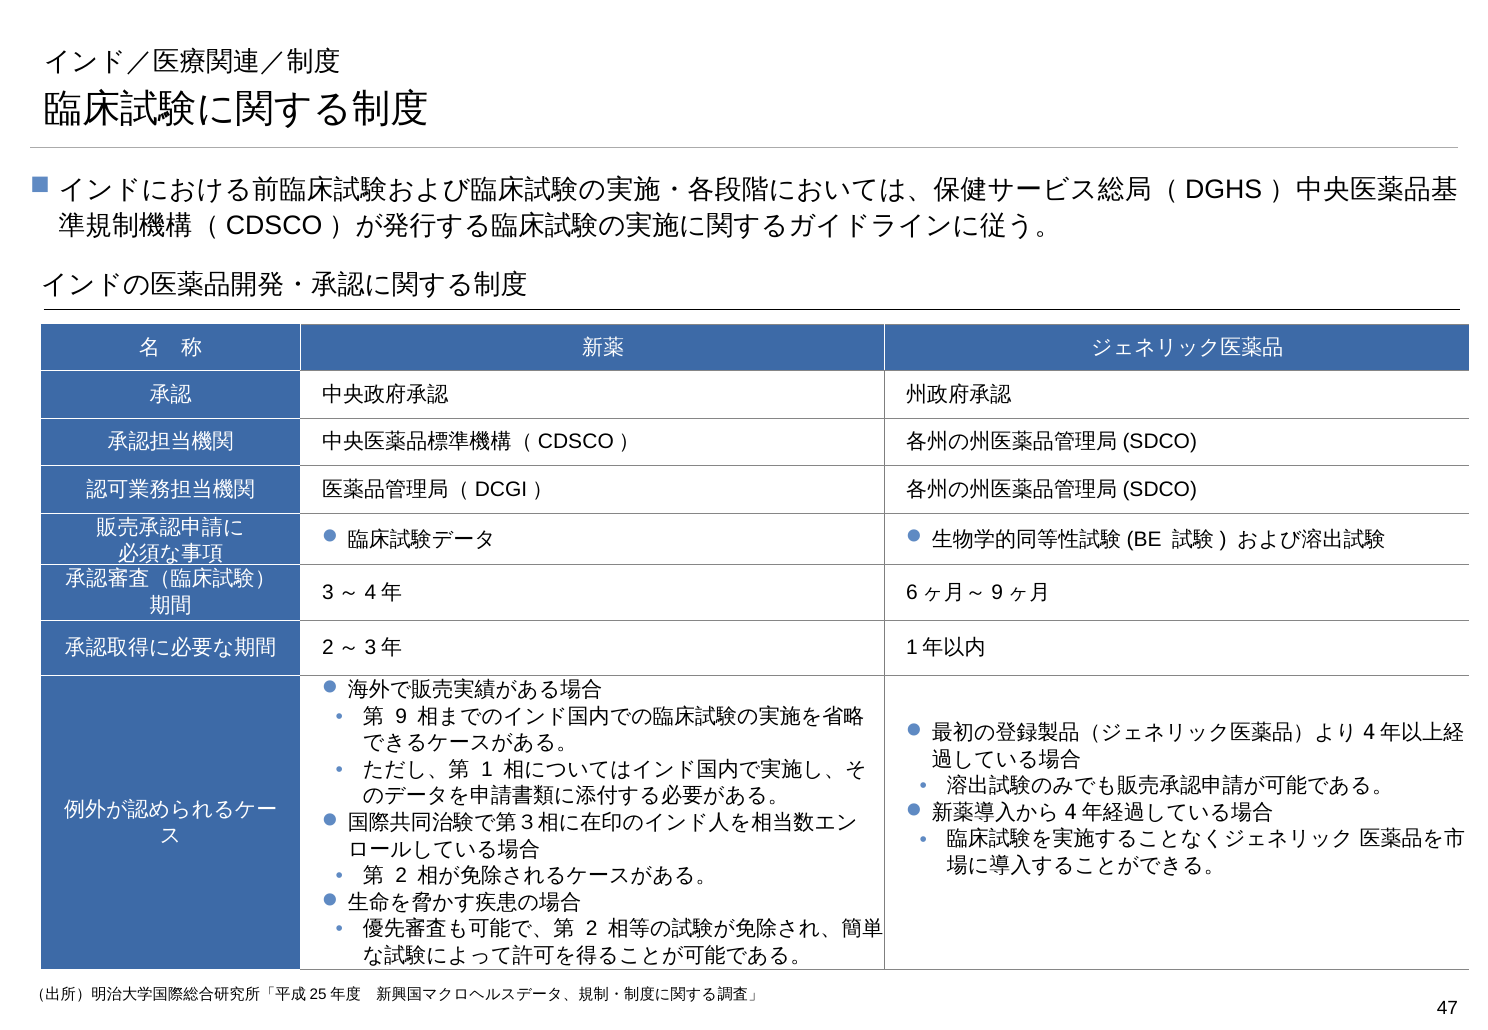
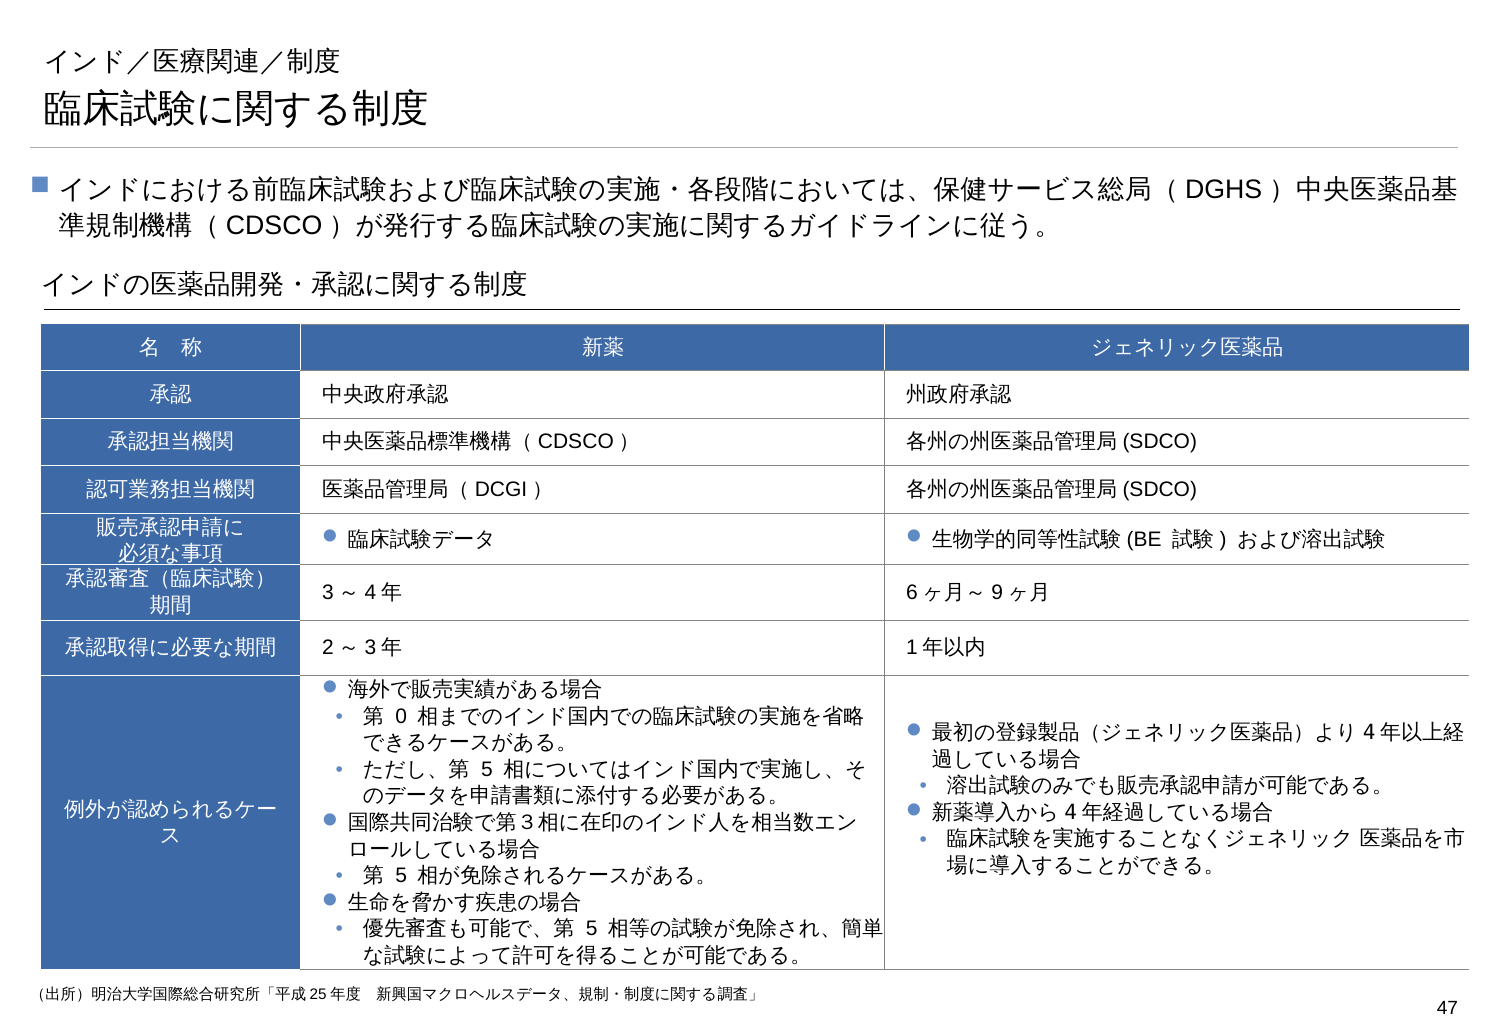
9: 9 -> 0
1 at (487, 770): 1 -> 5
2 at (401, 876): 2 -> 5
2 at (592, 929): 2 -> 5
